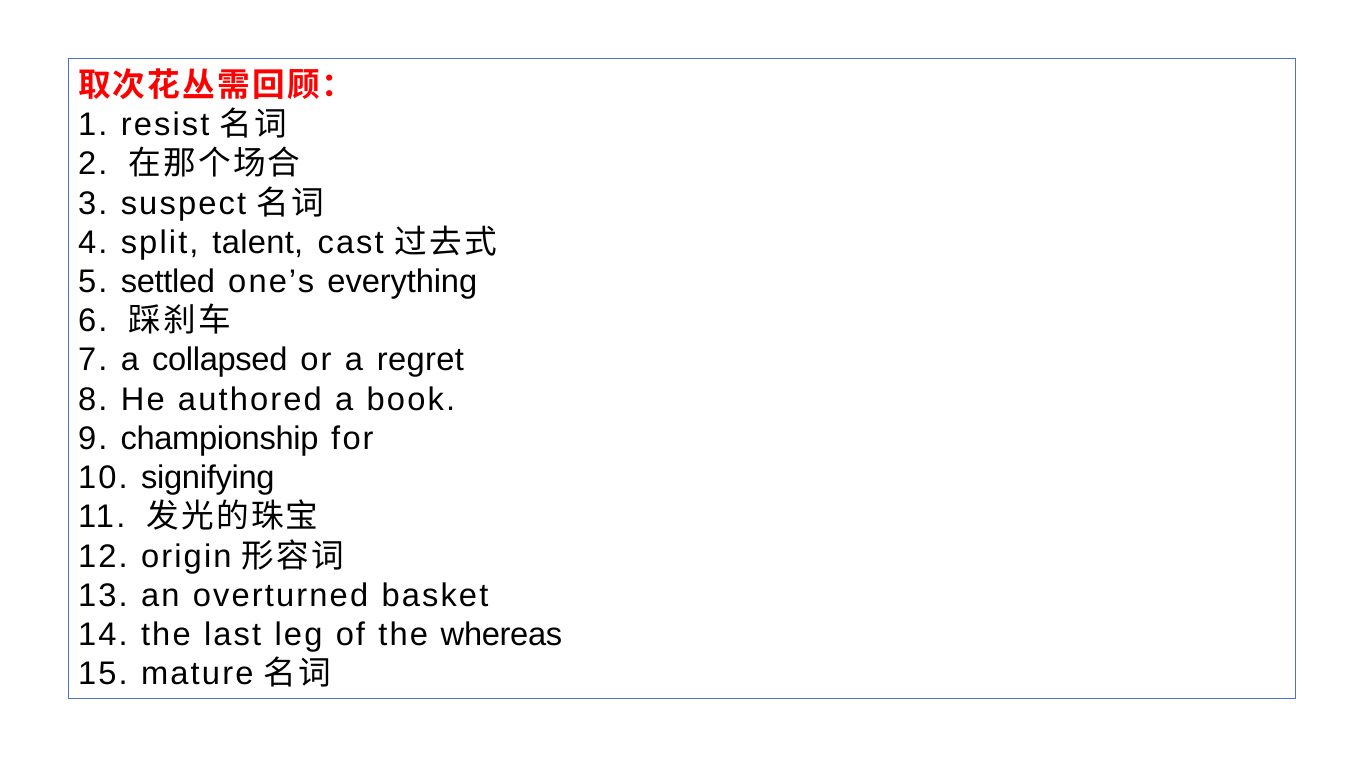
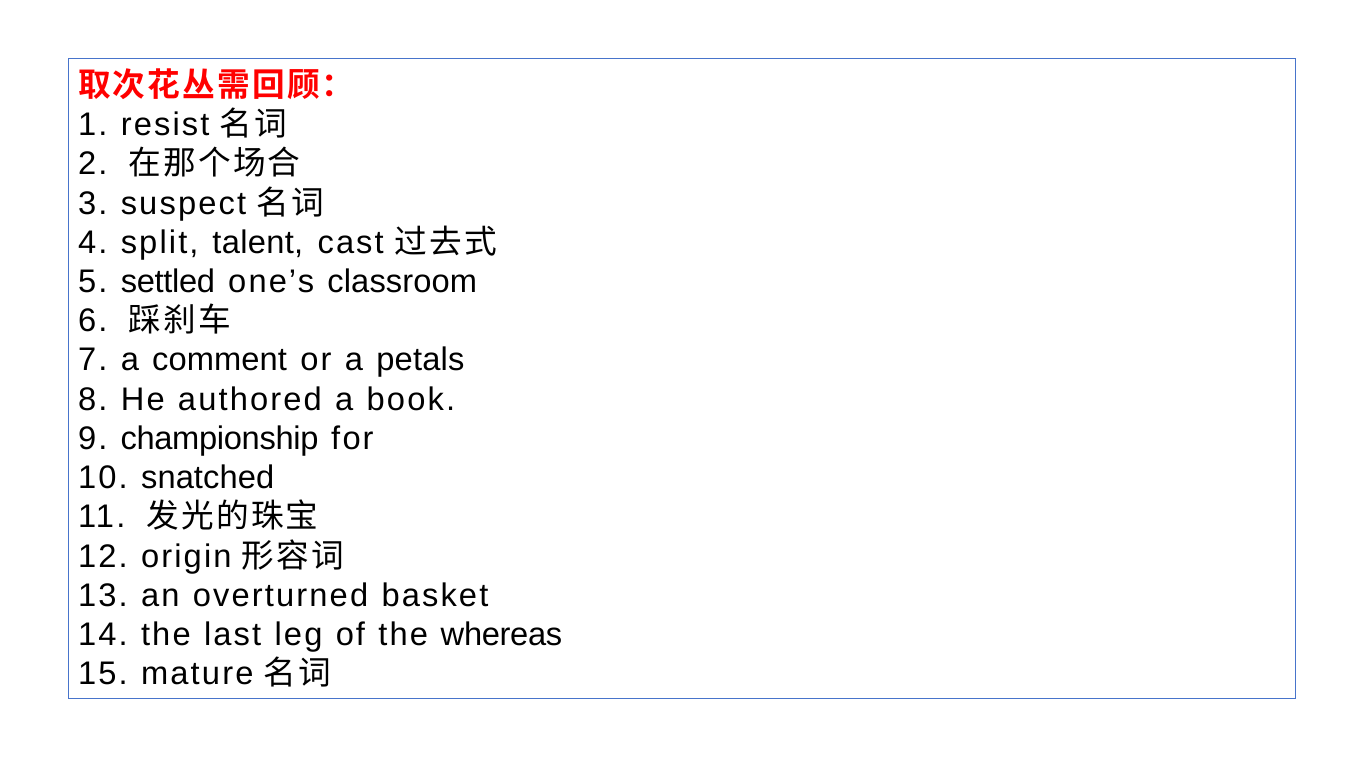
everything: everything -> classroom
collapsed: collapsed -> comment
regret: regret -> petals
signifying: signifying -> snatched
